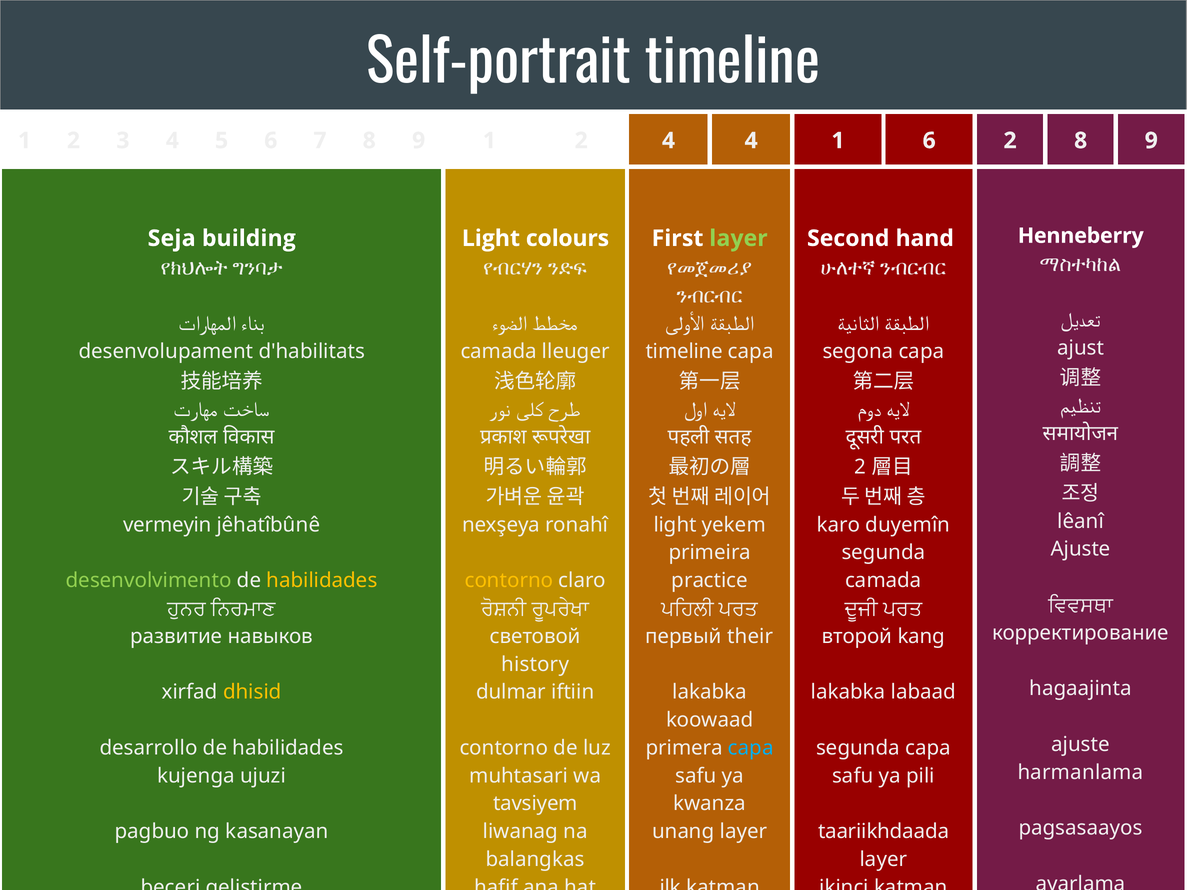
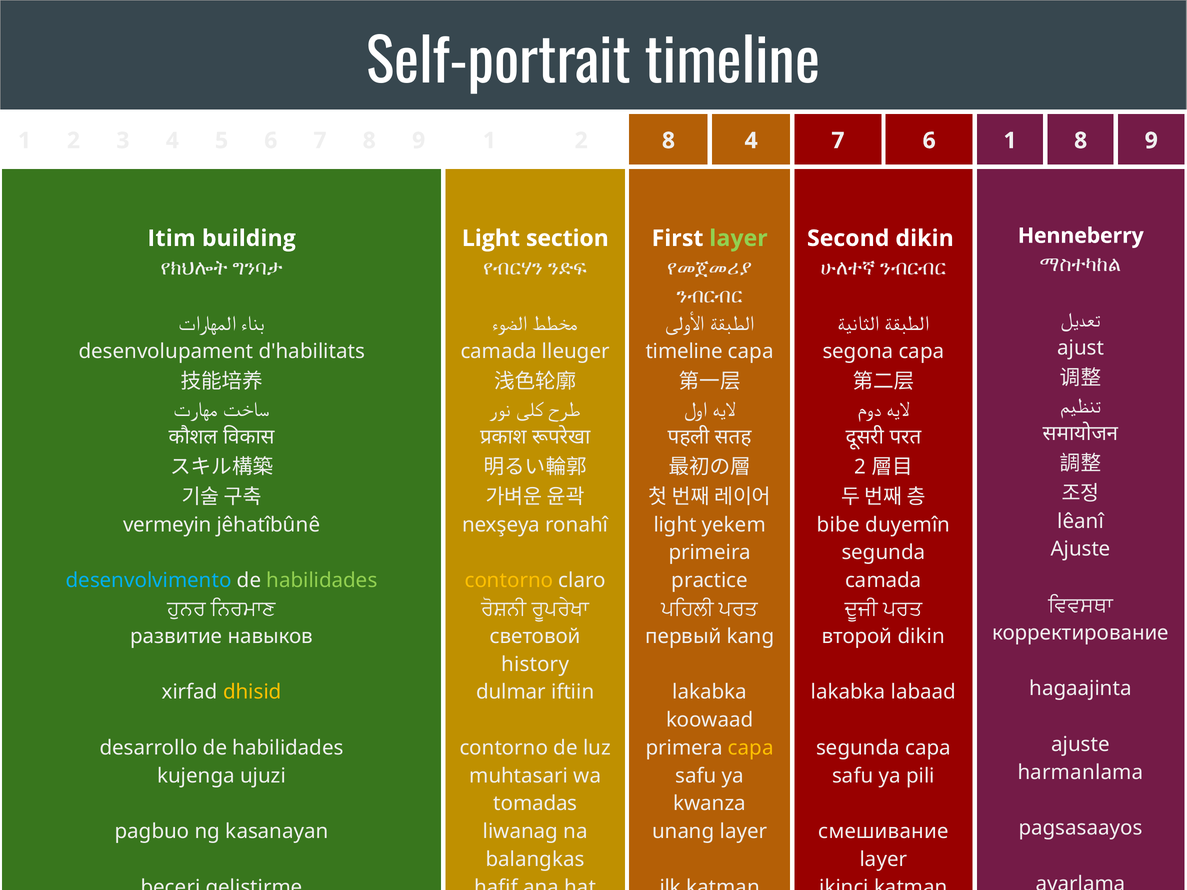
2 4: 4 -> 8
4 1: 1 -> 7
6 2: 2 -> 1
Seja: Seja -> Itim
colours: colours -> section
Second hand: hand -> dikin
karo: karo -> bibe
desenvolvimento colour: light green -> light blue
habilidades at (322, 581) colour: yellow -> light green
their: their -> kang
второй kang: kang -> dikin
capa at (751, 748) colour: light blue -> yellow
tavsiyem: tavsiyem -> tomadas
taariikhdaada: taariikhdaada -> смешивание
